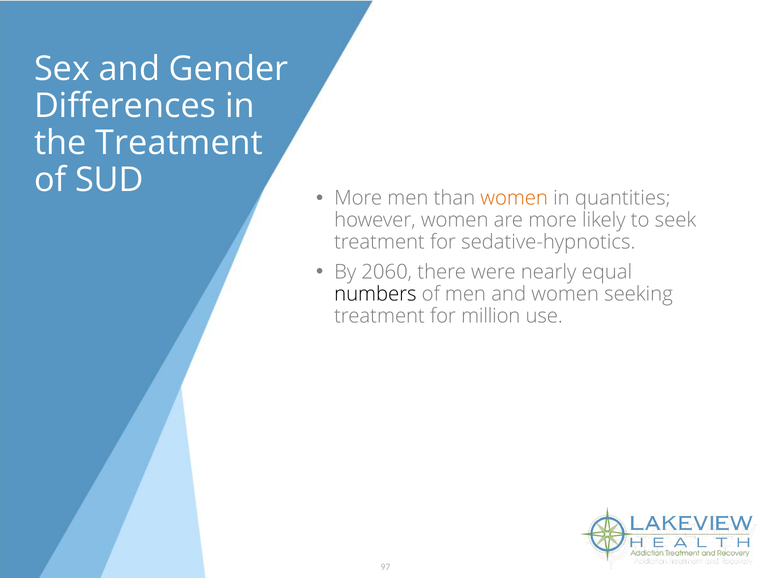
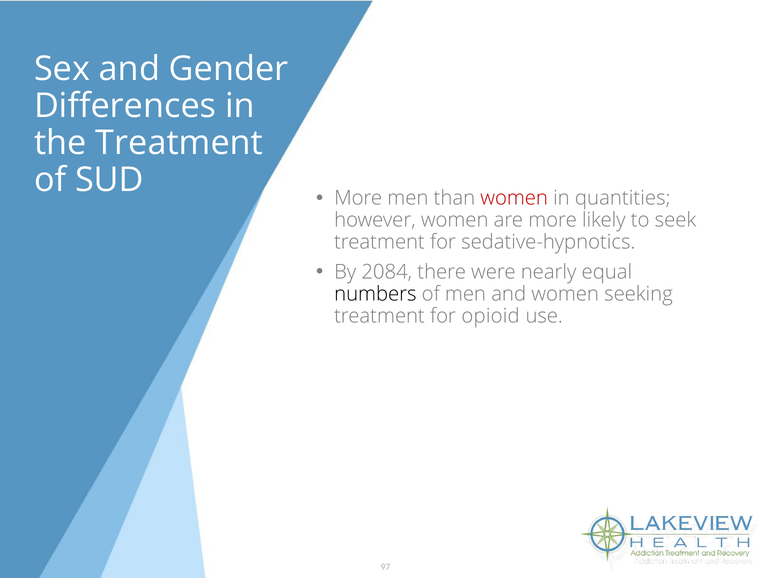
women at (514, 198) colour: orange -> red
2060: 2060 -> 2084
million: million -> opioid
